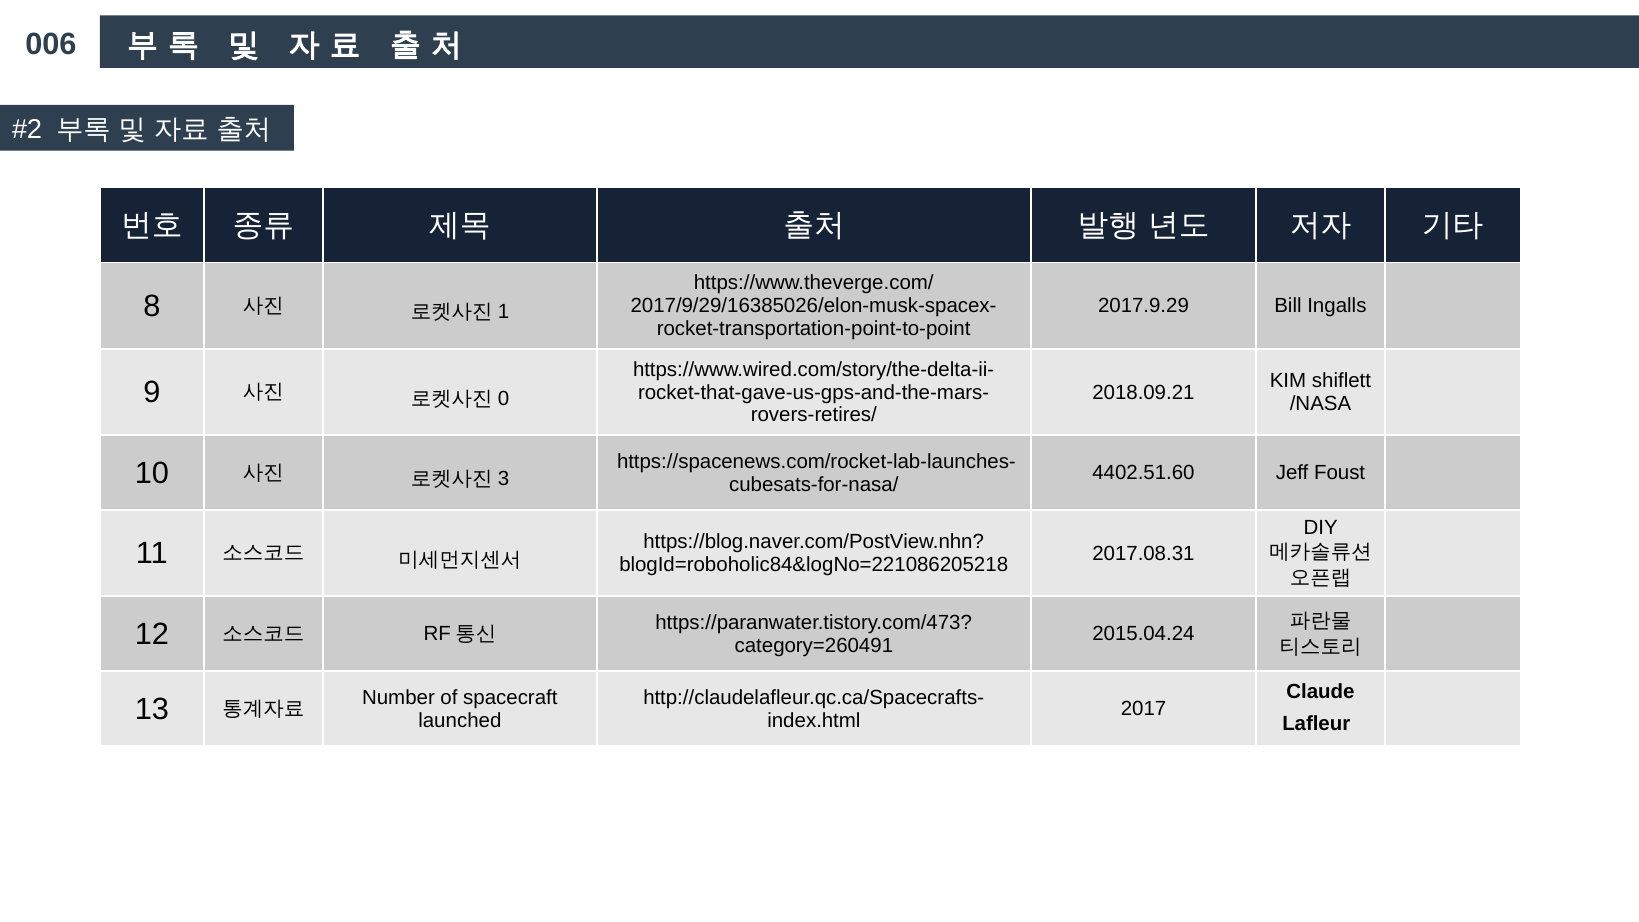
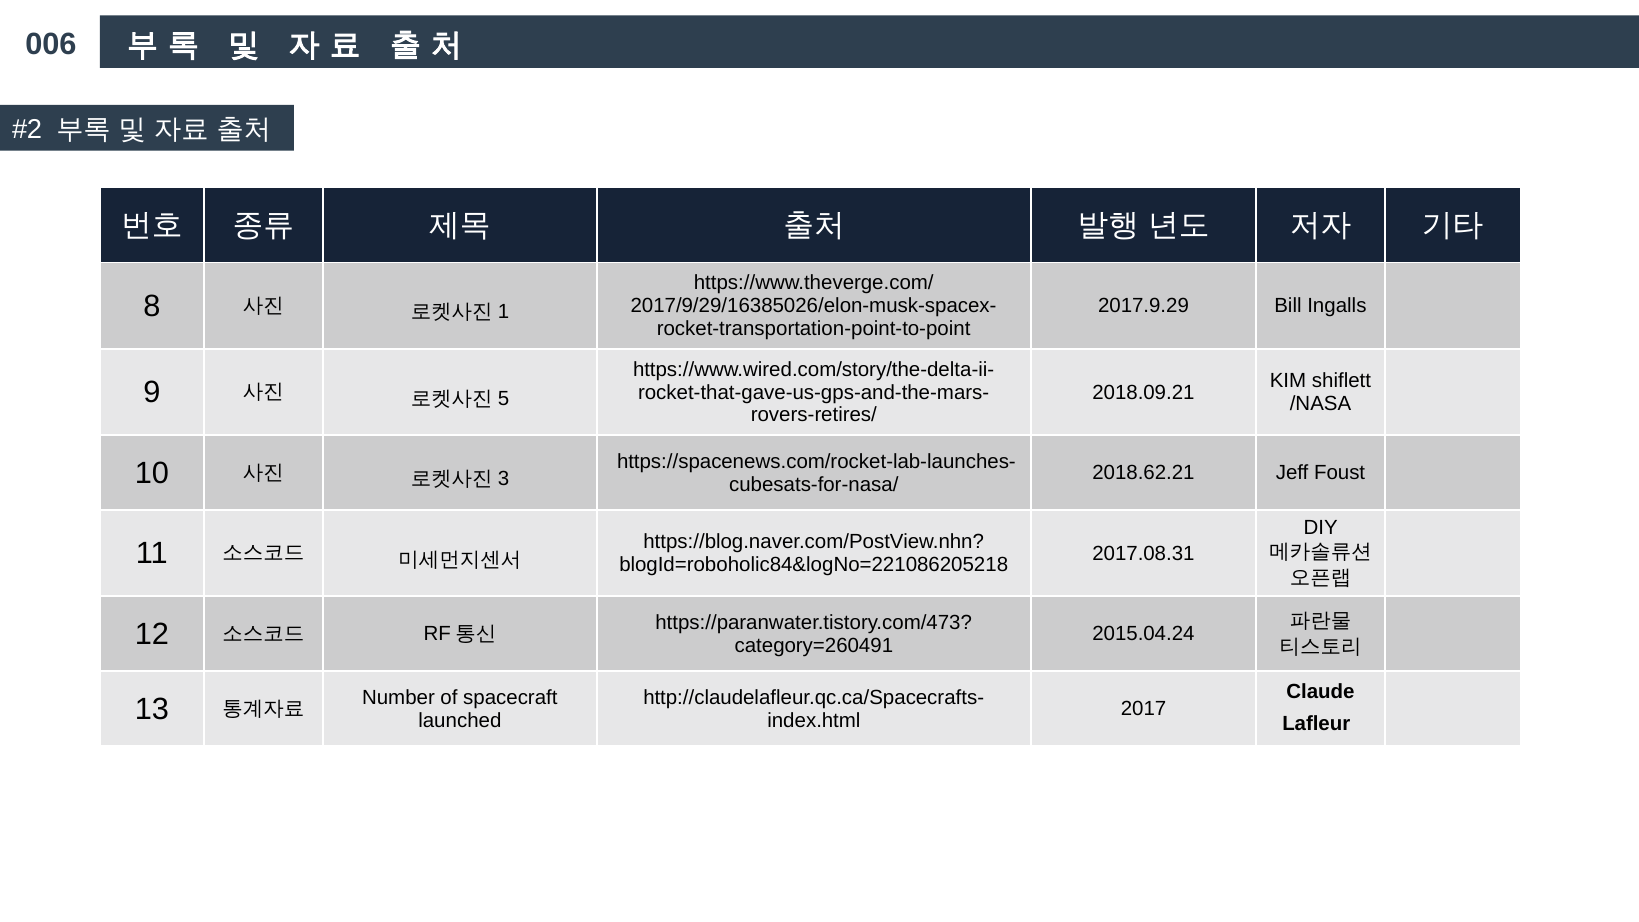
0: 0 -> 5
4402.51.60: 4402.51.60 -> 2018.62.21
